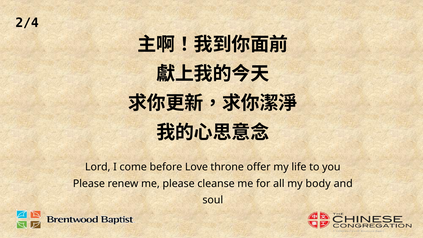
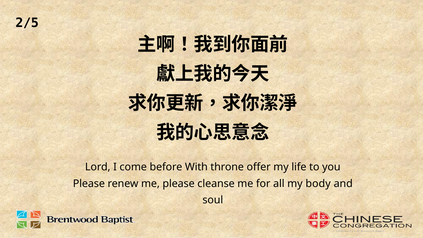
2/4: 2/4 -> 2/5
Love: Love -> With
